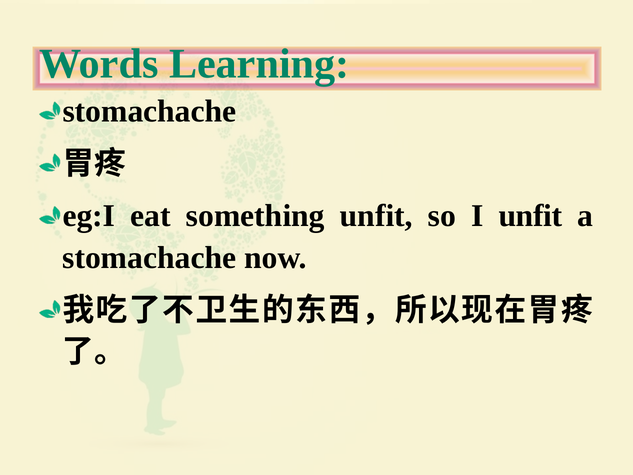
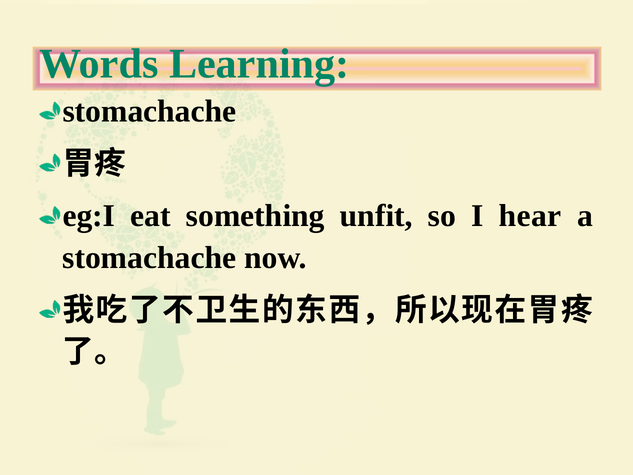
I unfit: unfit -> hear
